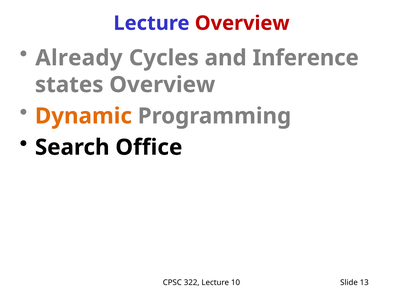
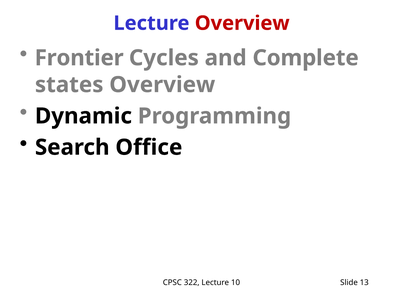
Already: Already -> Frontier
Inference: Inference -> Complete
Dynamic colour: orange -> black
